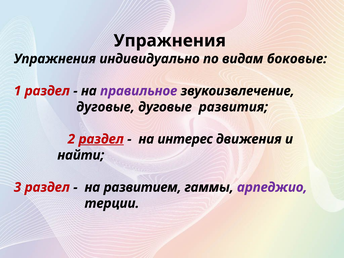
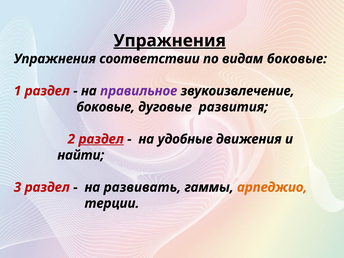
Упражнения at (170, 41) underline: none -> present
индивидуально: индивидуально -> соответствии
дуговые at (106, 107): дуговые -> боковые
интерес: интерес -> удобные
развитием: развитием -> развивать
арпеджио colour: purple -> orange
